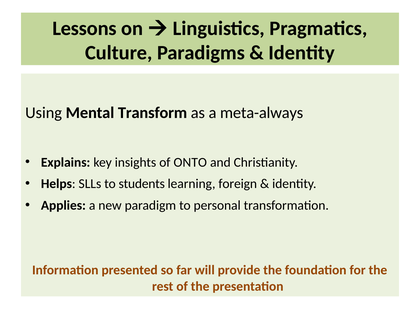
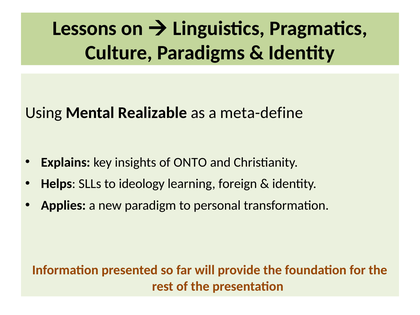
Transform: Transform -> Realizable
meta-always: meta-always -> meta-define
students: students -> ideology
